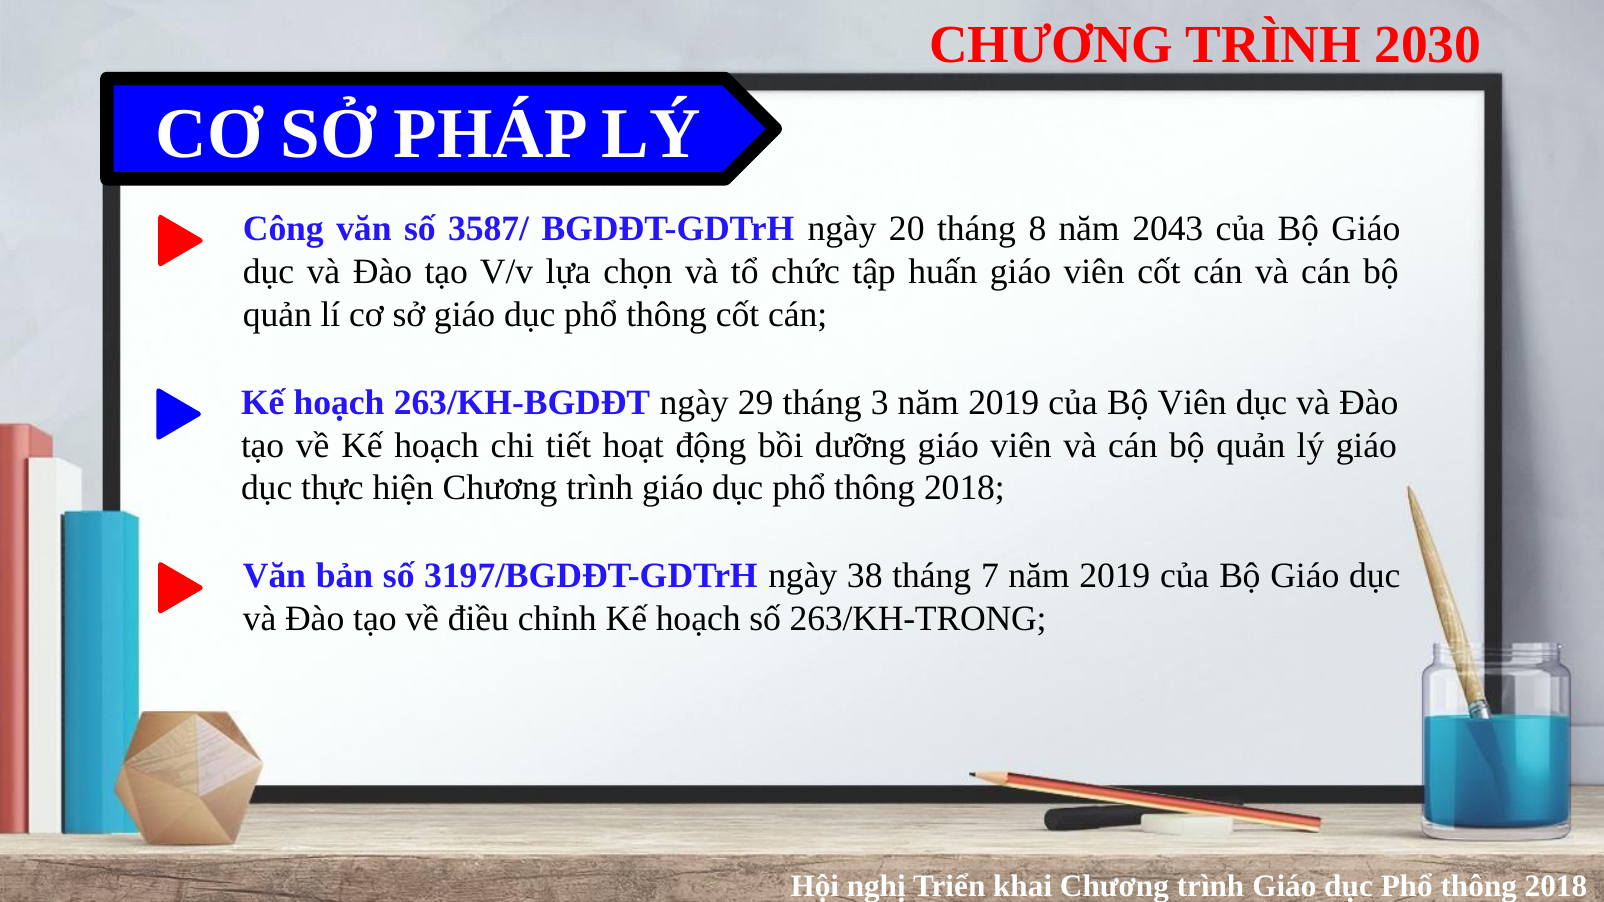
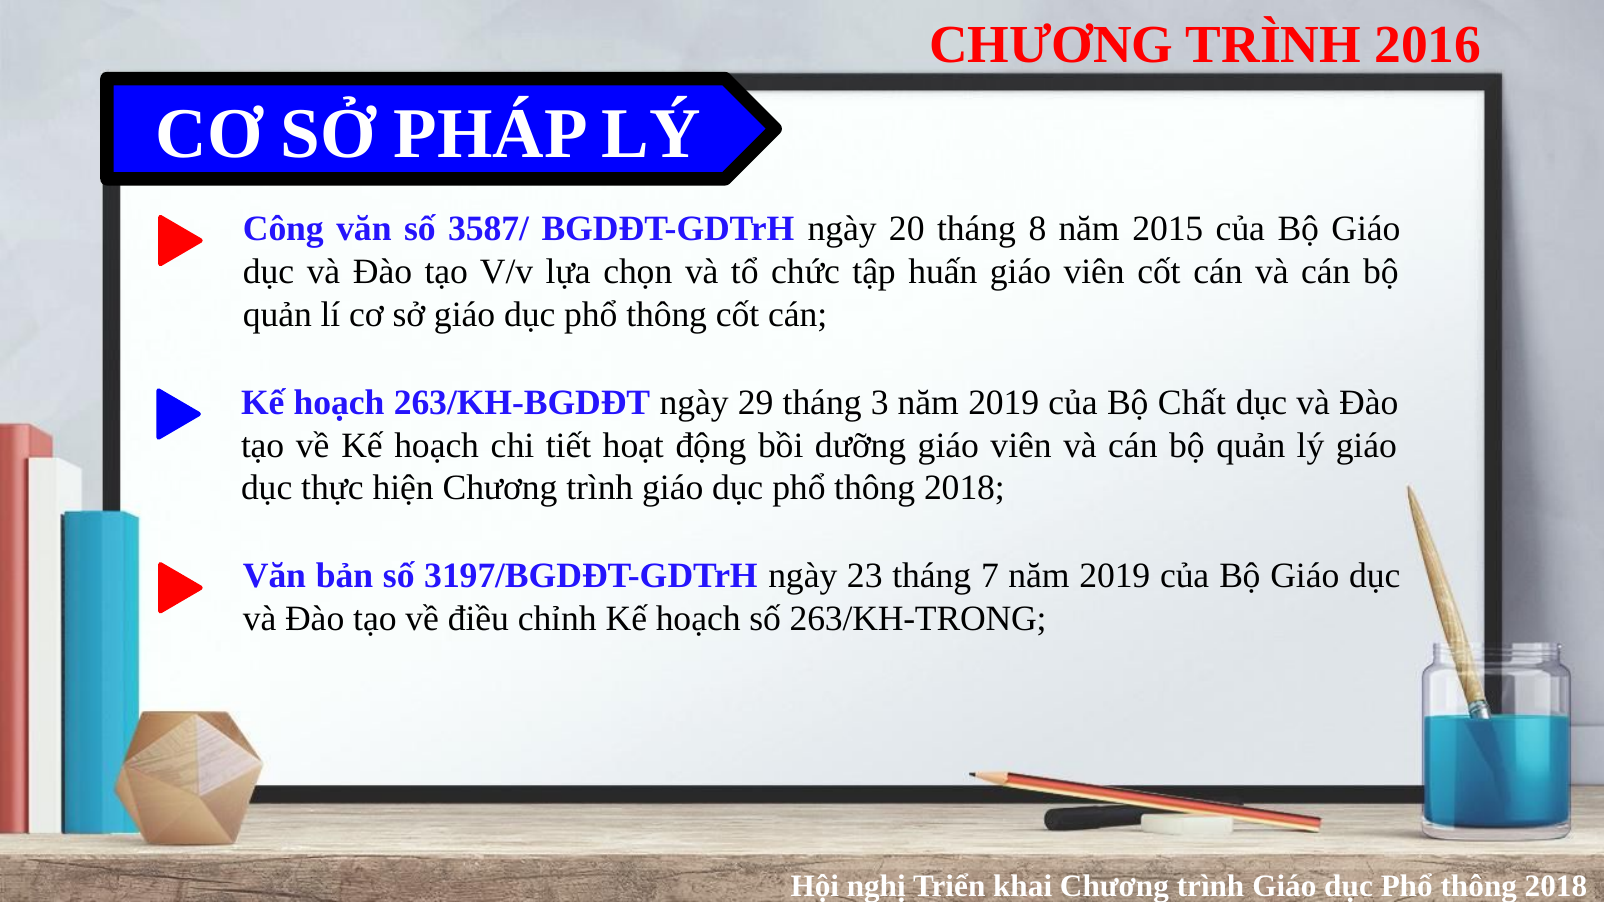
2030: 2030 -> 2016
2043: 2043 -> 2015
Bộ Viên: Viên -> Chất
38: 38 -> 23
